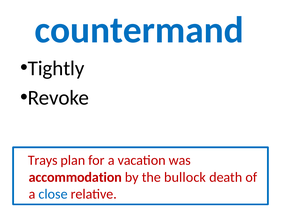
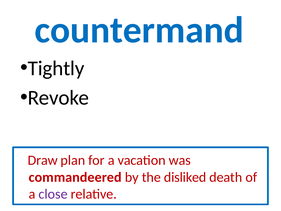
Trays: Trays -> Draw
accommodation: accommodation -> commandeered
bullock: bullock -> disliked
close colour: blue -> purple
